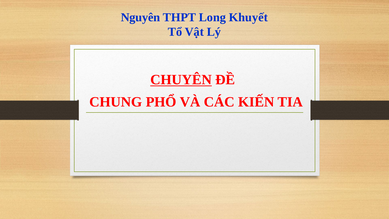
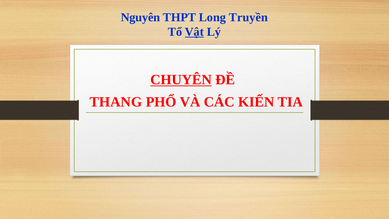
Khuyết: Khuyết -> Truyền
Vật underline: none -> present
CHUNG: CHUNG -> THANG
